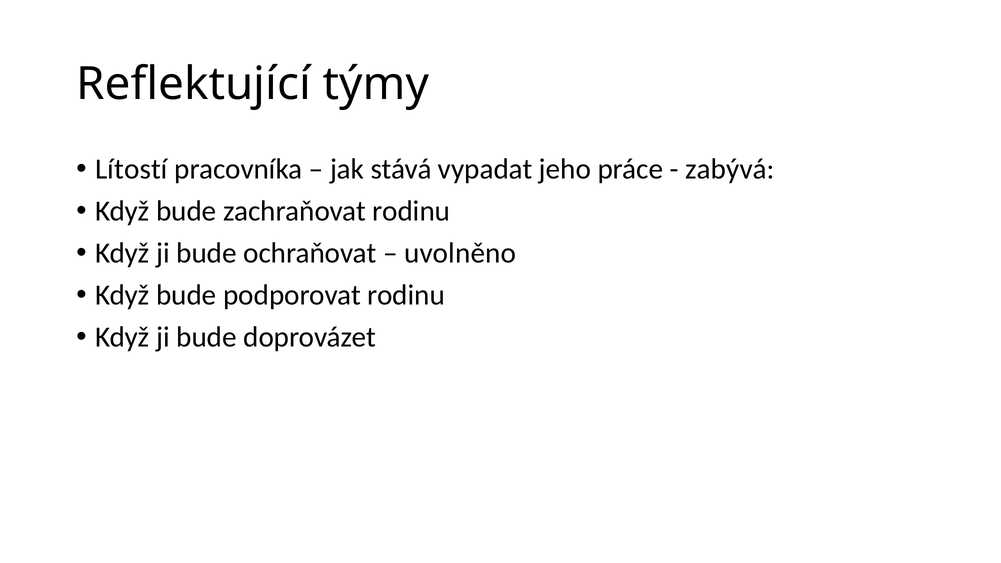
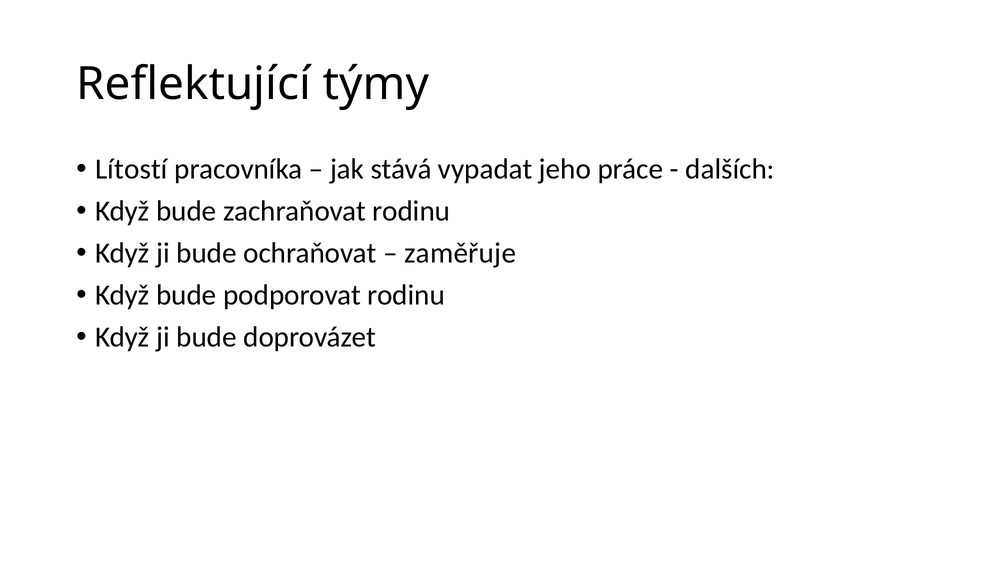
zabývá: zabývá -> dalších
uvolněno: uvolněno -> zaměřuje
